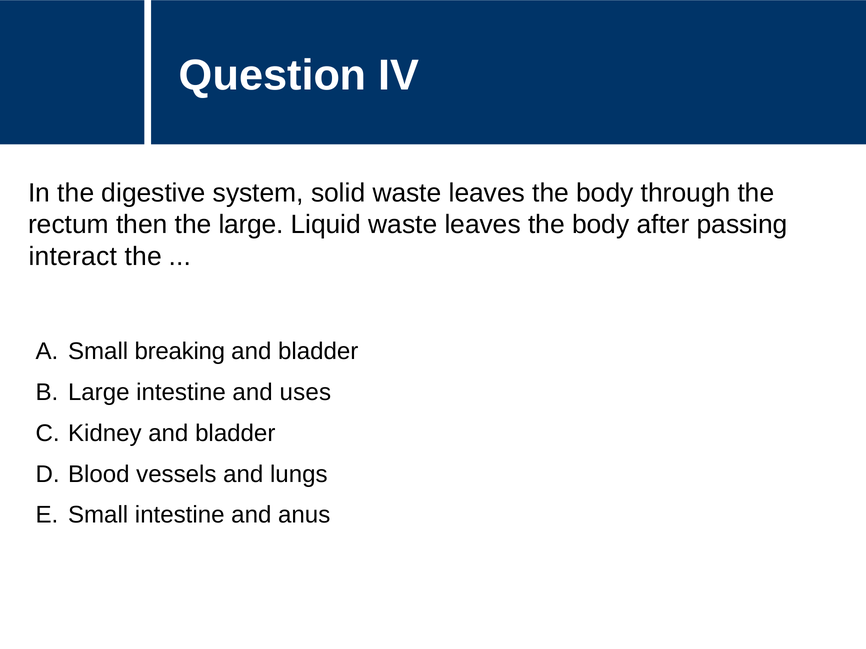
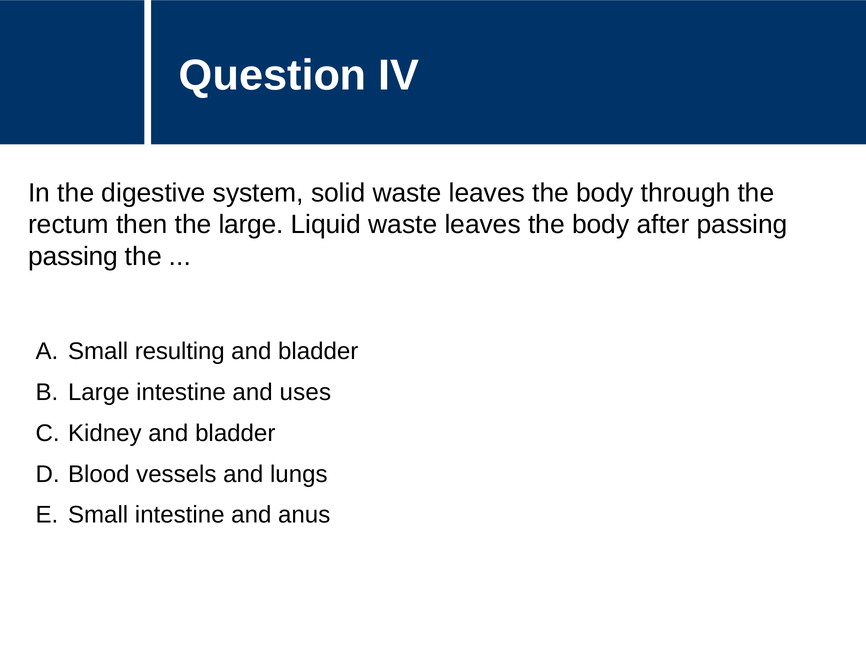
interact at (73, 257): interact -> passing
breaking: breaking -> resulting
